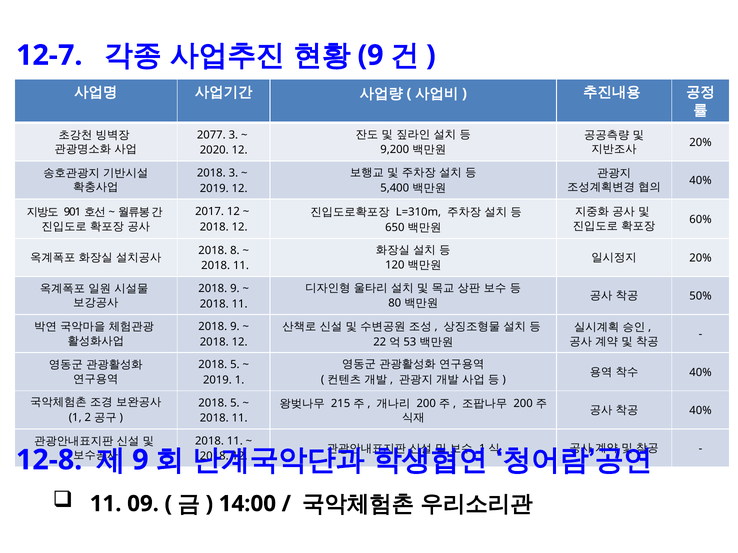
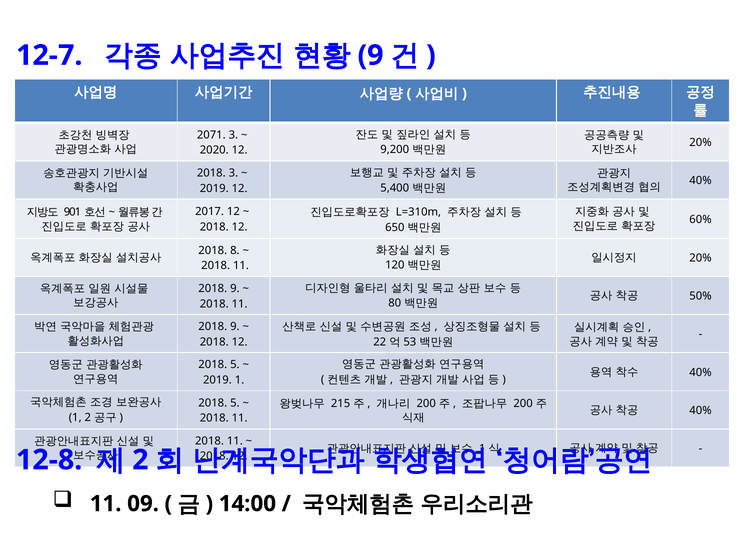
2077: 2077 -> 2071
9 at (140, 460): 9 -> 2
